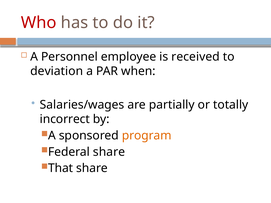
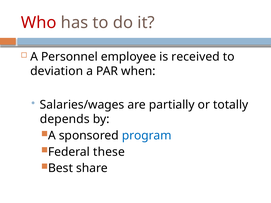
incorrect: incorrect -> depends
program colour: orange -> blue
Federal share: share -> these
That: That -> Best
